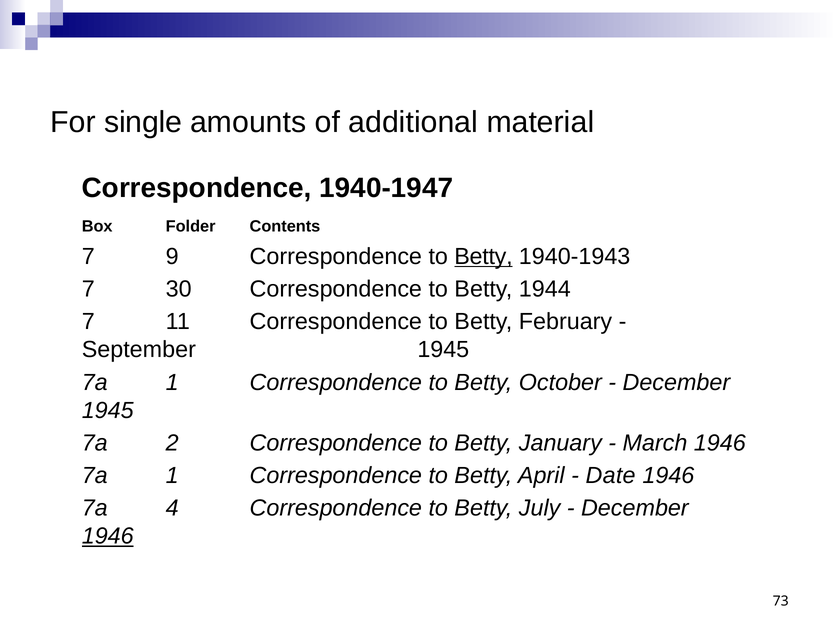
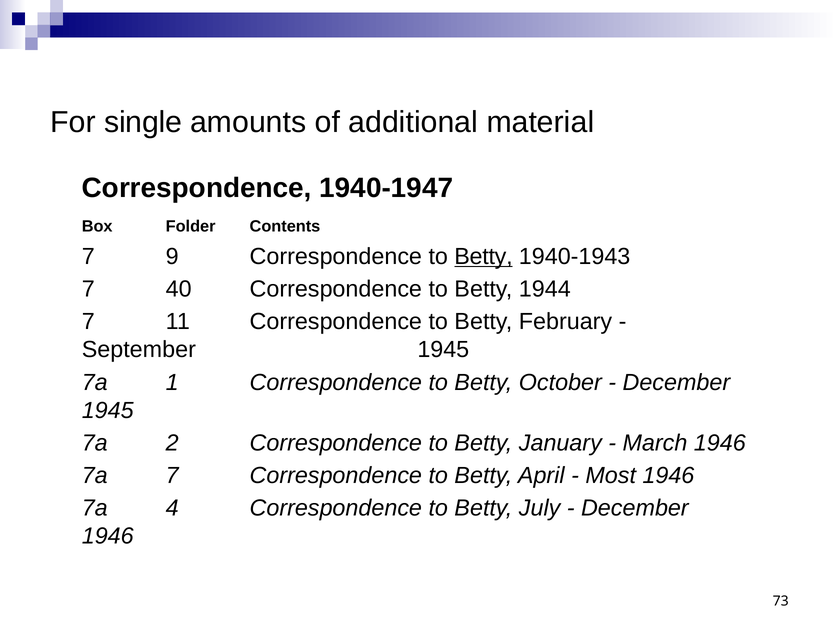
30: 30 -> 40
1 at (172, 476): 1 -> 7
Date: Date -> Most
1946 at (108, 536) underline: present -> none
